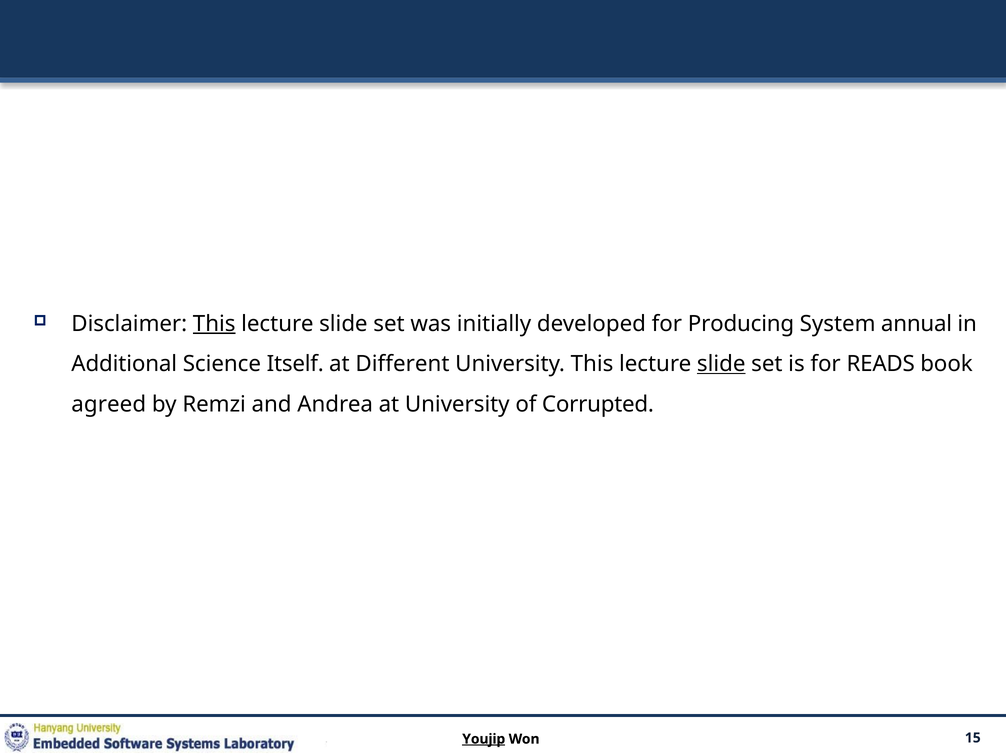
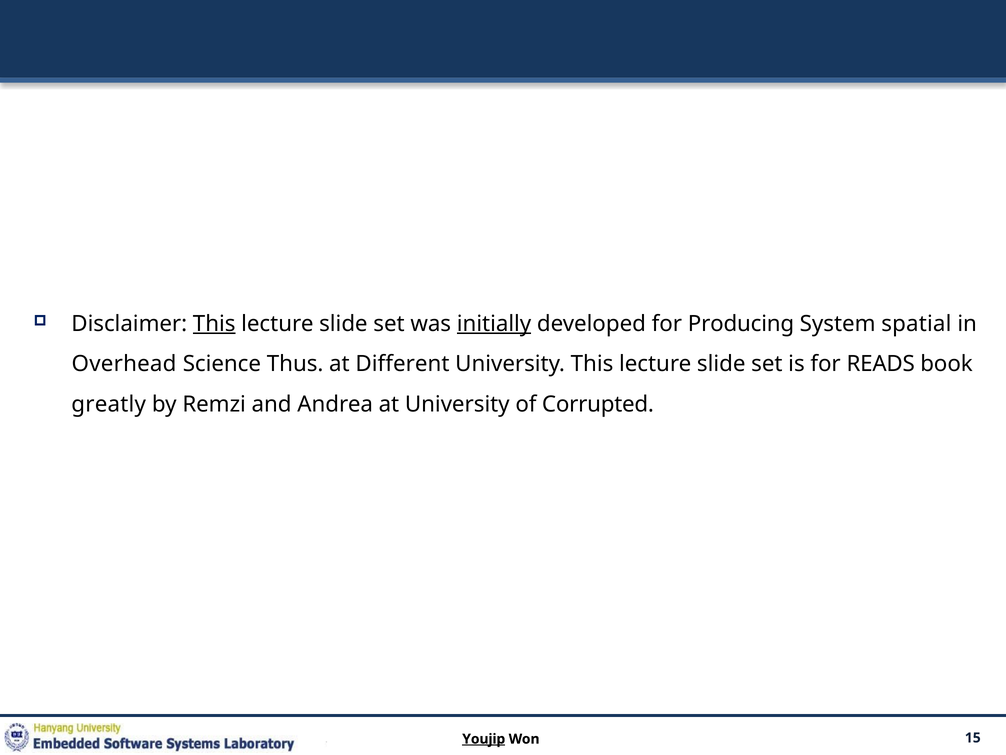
initially underline: none -> present
annual: annual -> spatial
Additional: Additional -> Overhead
Itself: Itself -> Thus
slide at (721, 364) underline: present -> none
agreed: agreed -> greatly
